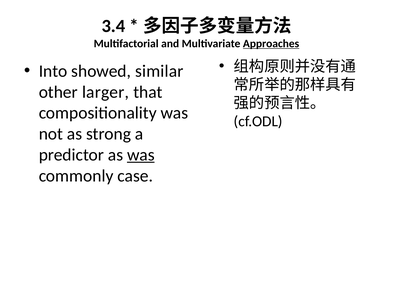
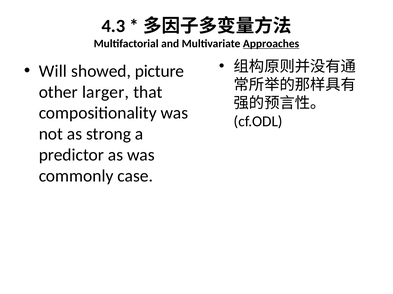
3.4: 3.4 -> 4.3
Into: Into -> Will
similar: similar -> picture
was at (141, 155) underline: present -> none
